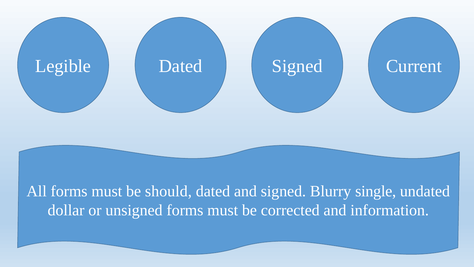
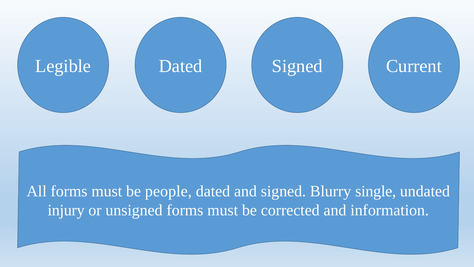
should: should -> people
dollar: dollar -> injury
